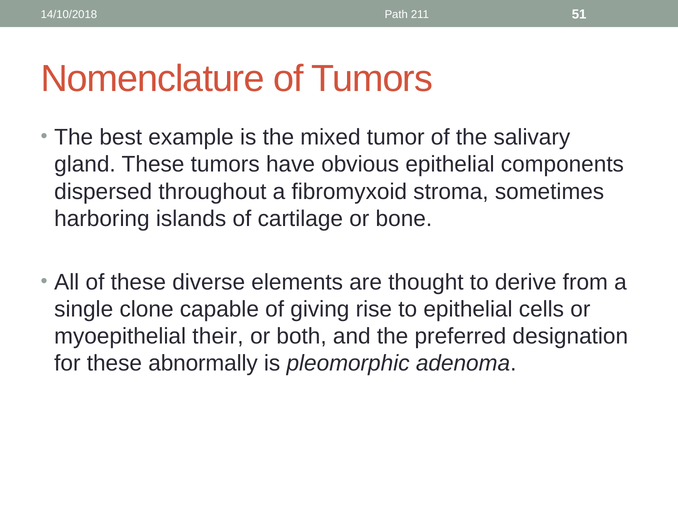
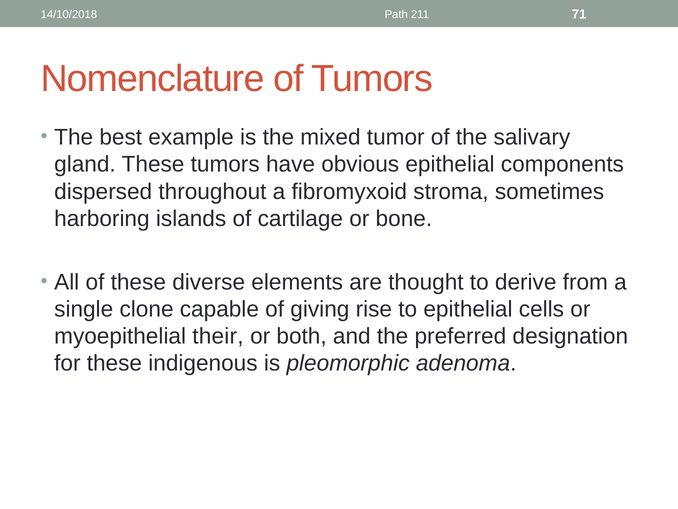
51: 51 -> 71
abnormally: abnormally -> indigenous
